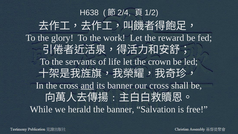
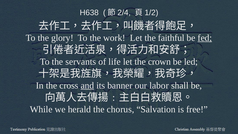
reward: reward -> faithful
fed underline: none -> present
our cross: cross -> labor
the banner: banner -> chorus
